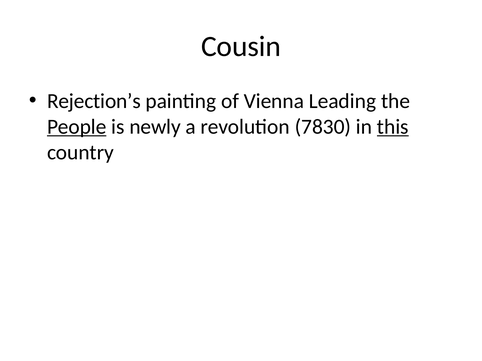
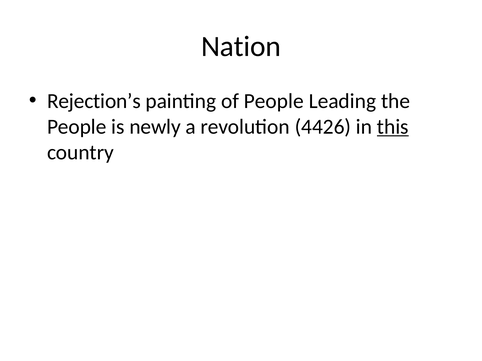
Cousin: Cousin -> Nation
of Vienna: Vienna -> People
People at (77, 127) underline: present -> none
7830: 7830 -> 4426
